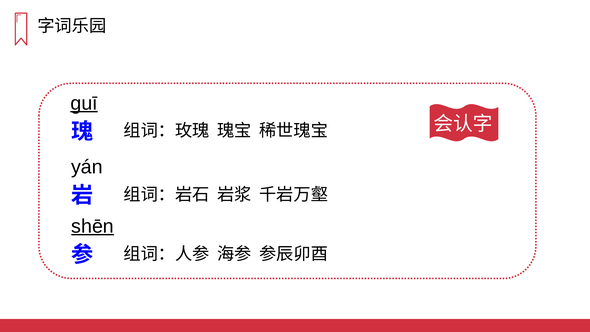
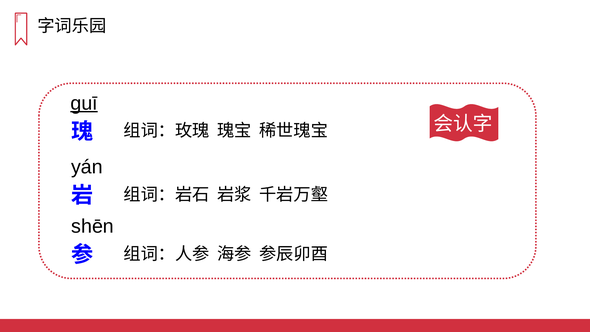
shēn underline: present -> none
